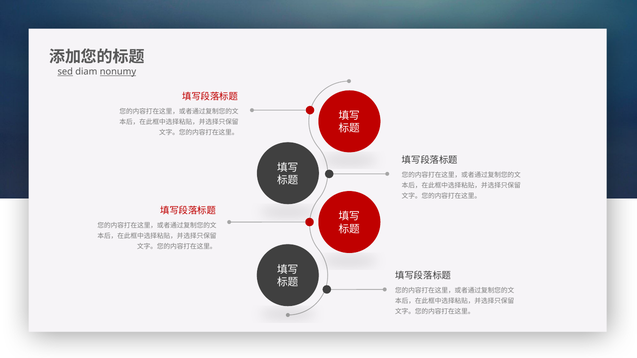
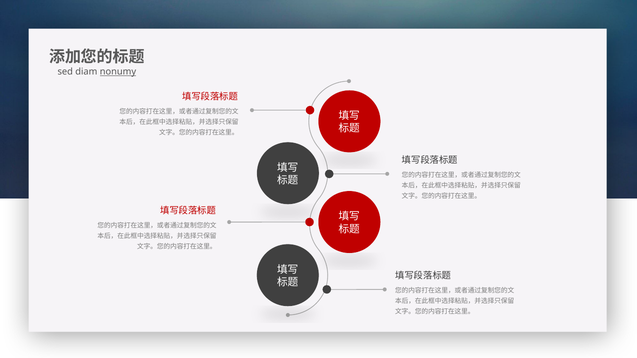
sed underline: present -> none
